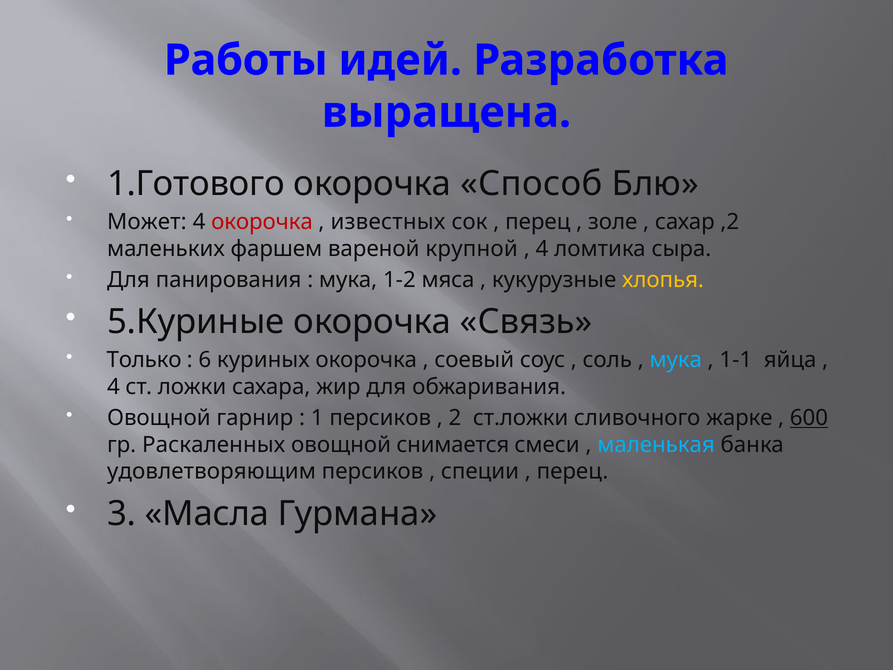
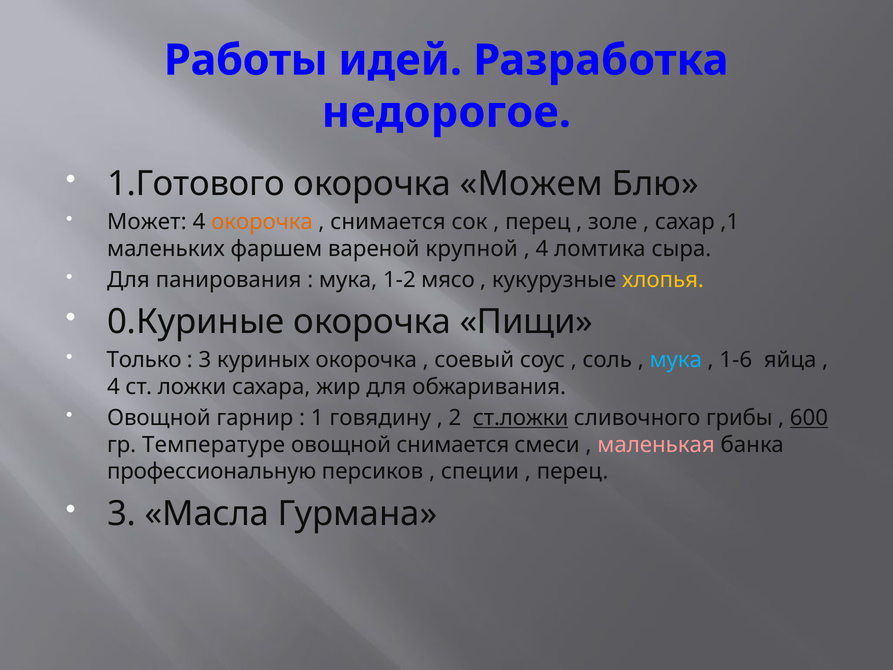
выращена: выращена -> недорогое
Способ: Способ -> Можем
окорочка at (262, 222) colour: red -> orange
известных at (388, 222): известных -> снимается
,2: ,2 -> ,1
мяса: мяса -> мясо
5.Куриные: 5.Куриные -> 0.Куриные
Связь: Связь -> Пищи
6 at (205, 360): 6 -> 3
1-1: 1-1 -> 1-6
1 персиков: персиков -> говядину
ст.ложки underline: none -> present
жарке: жарке -> грибы
Раскаленных: Раскаленных -> Температуре
маленькая colour: light blue -> pink
удовлетворяющим: удовлетворяющим -> профессиональную
